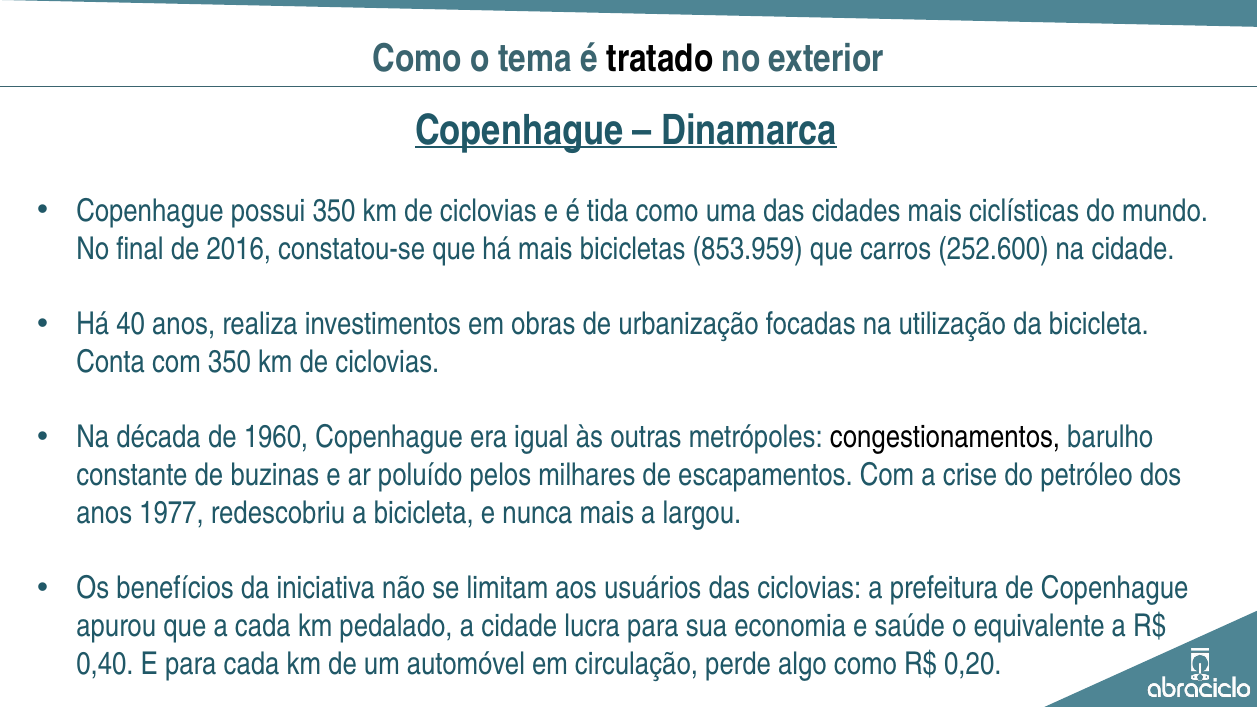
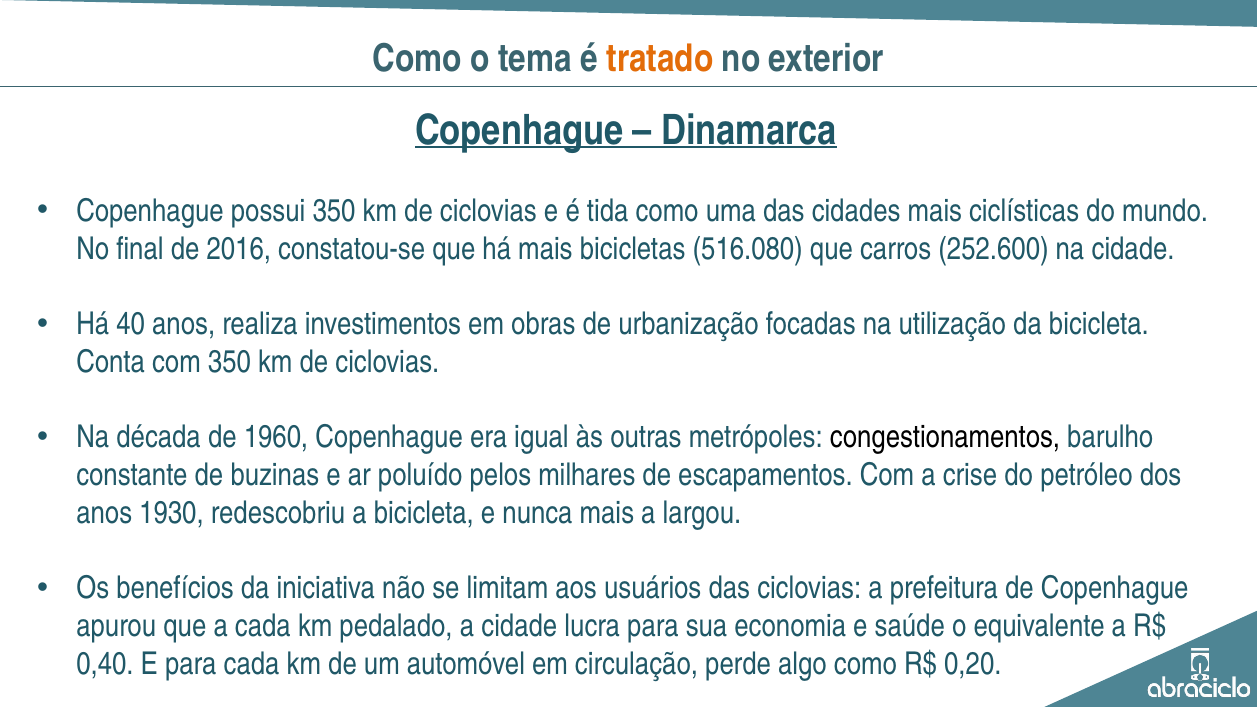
tratado colour: black -> orange
853.959: 853.959 -> 516.080
1977: 1977 -> 1930
